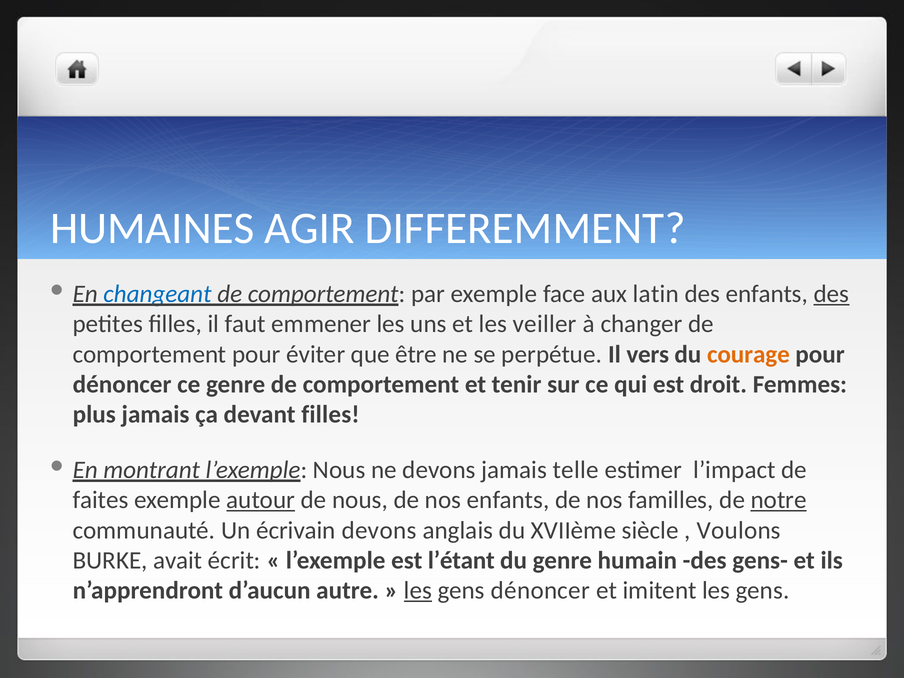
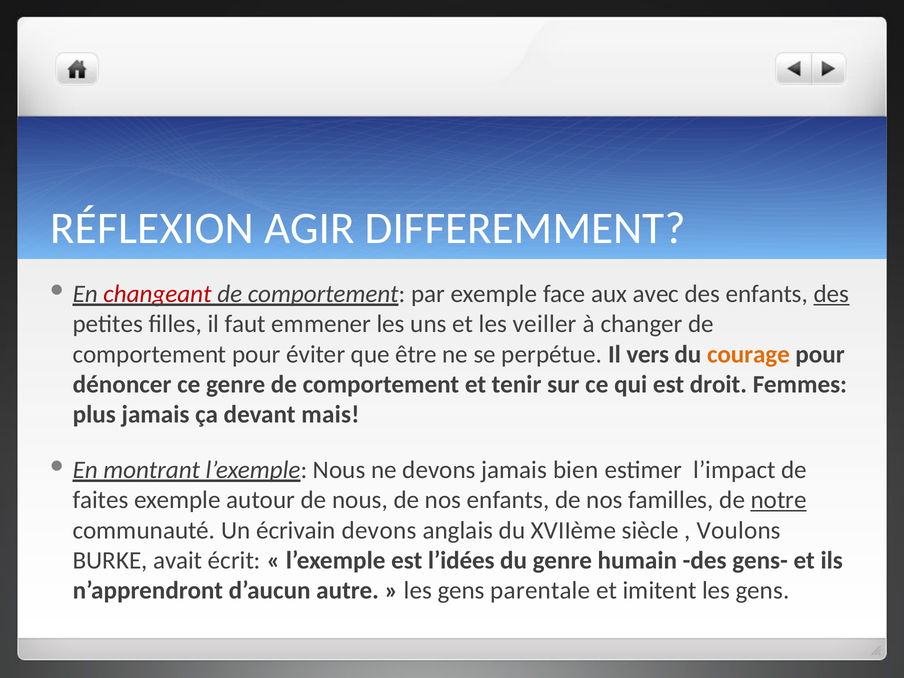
HUMAINES: HUMAINES -> RÉFLEXION
changeant colour: blue -> red
latin: latin -> avec
devant filles: filles -> mais
telle: telle -> bien
autour underline: present -> none
l’étant: l’étant -> l’idées
les at (418, 591) underline: present -> none
gens dénoncer: dénoncer -> parentale
